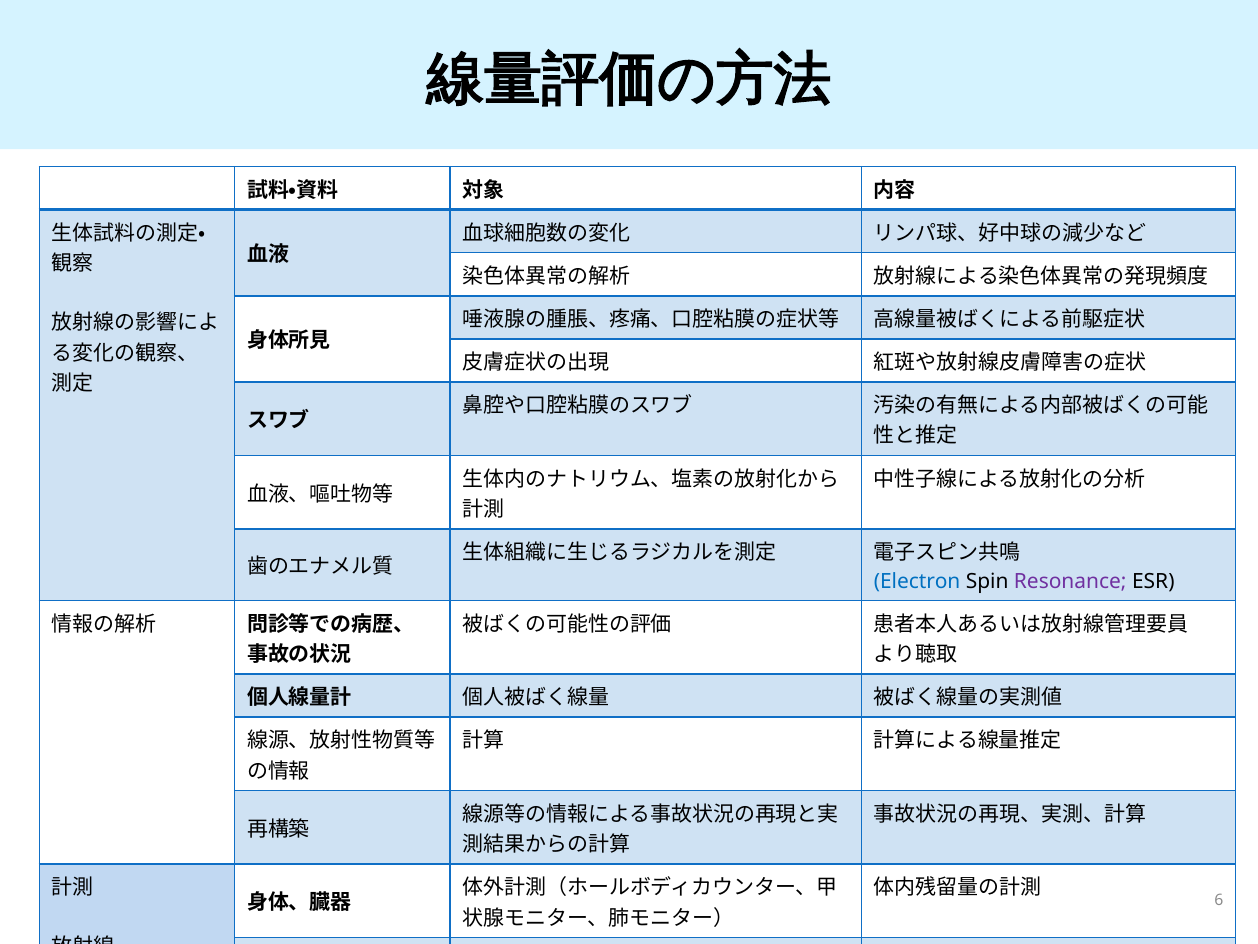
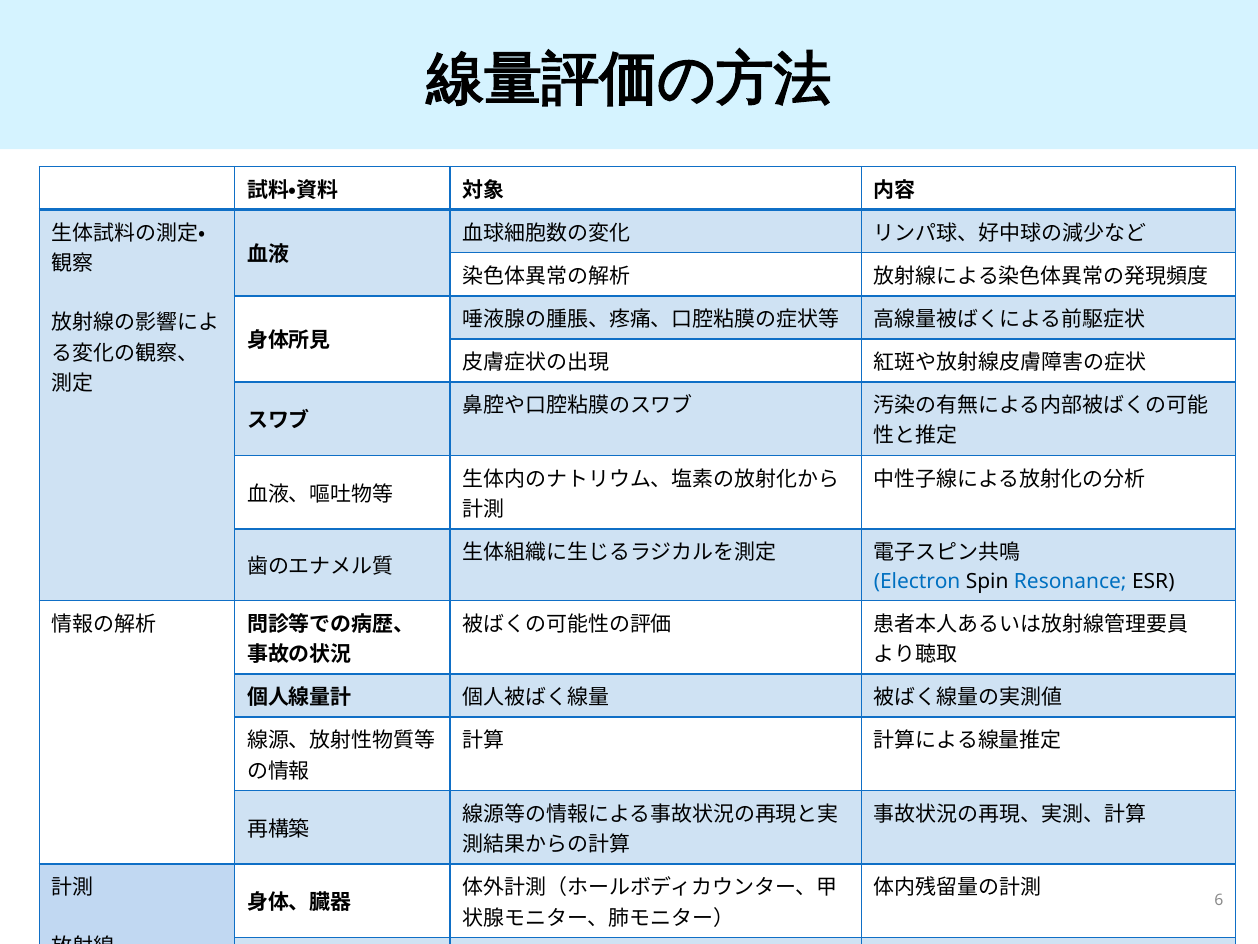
Resonance colour: purple -> blue
